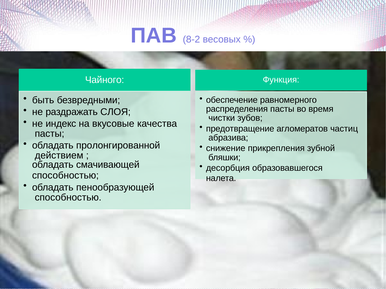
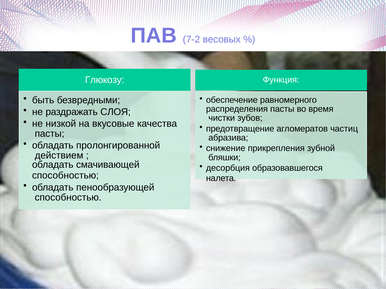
8-2: 8-2 -> 7-2
Чайного: Чайного -> Глюкозу
индекс: индекс -> низкой
